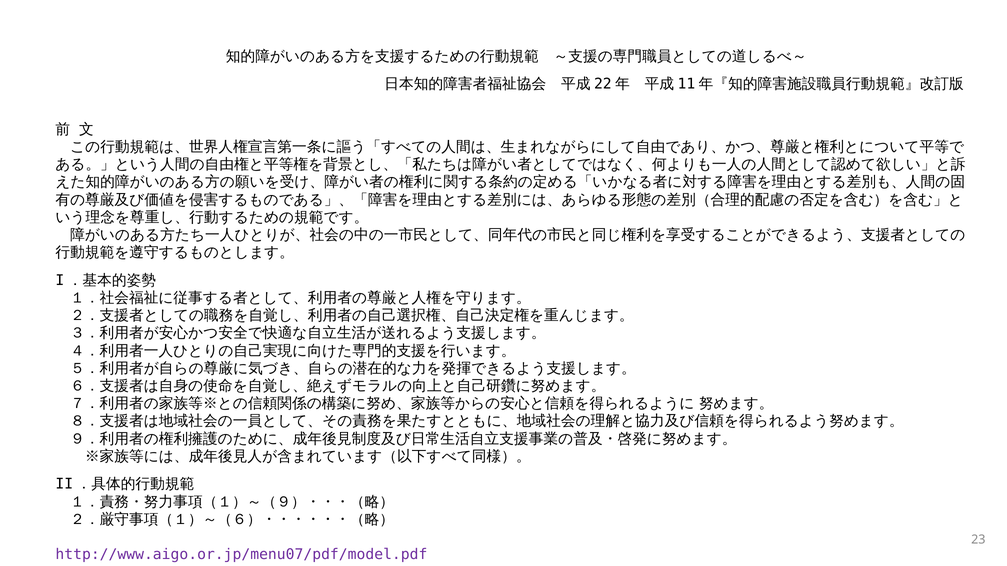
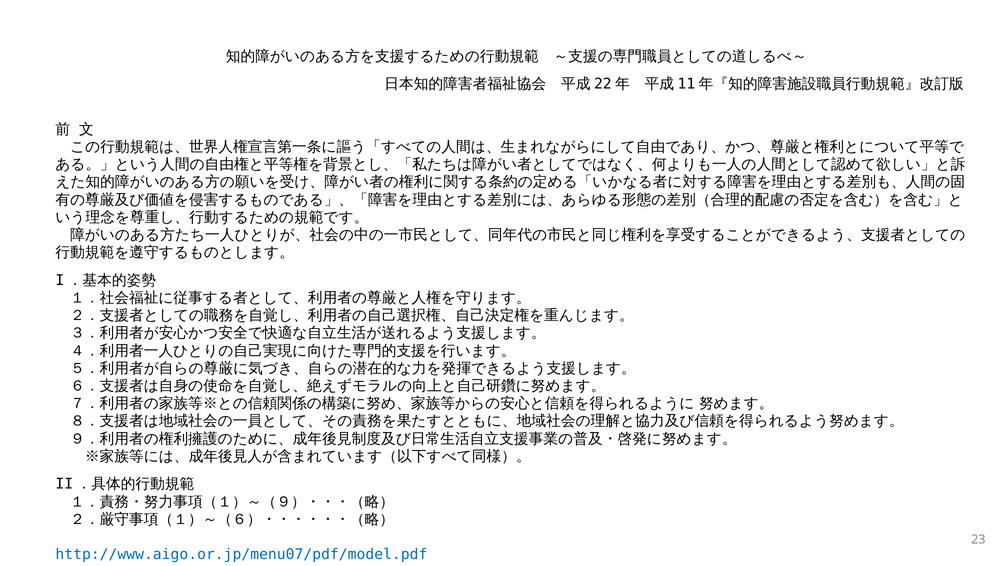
http://www.aigo.or.jp/menu07/pdf/model.pdf colour: purple -> blue
